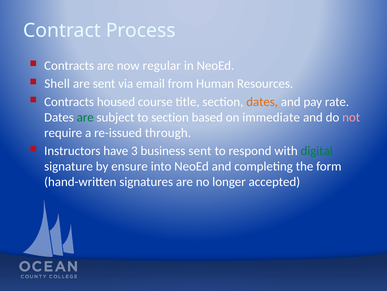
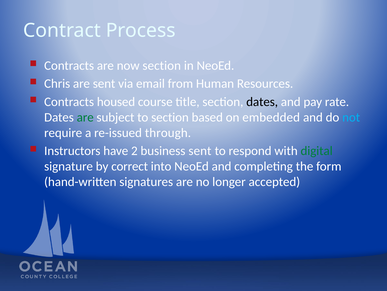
now regular: regular -> section
Shell: Shell -> Chris
dates at (262, 102) colour: orange -> black
immediate: immediate -> embedded
not colour: pink -> light blue
3: 3 -> 2
ensure: ensure -> correct
